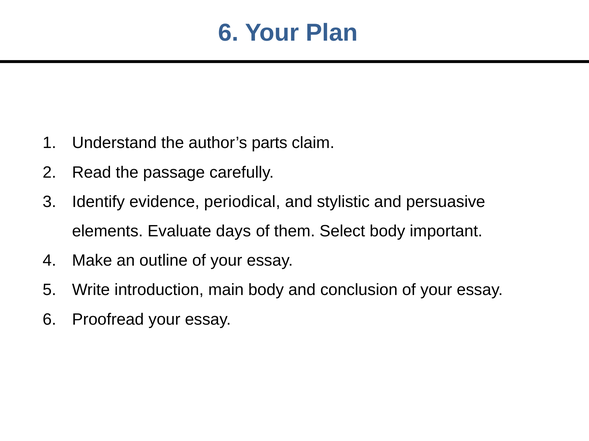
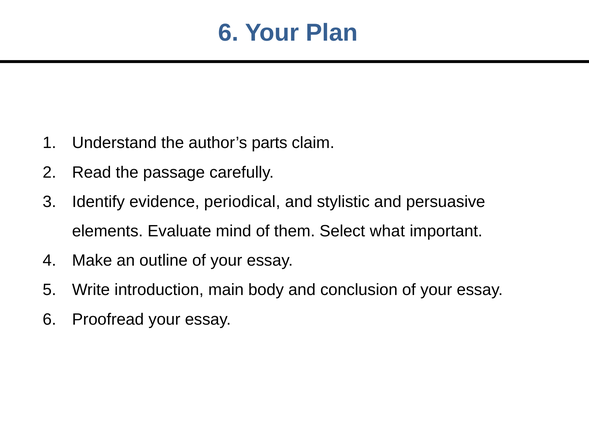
days: days -> mind
Select body: body -> what
